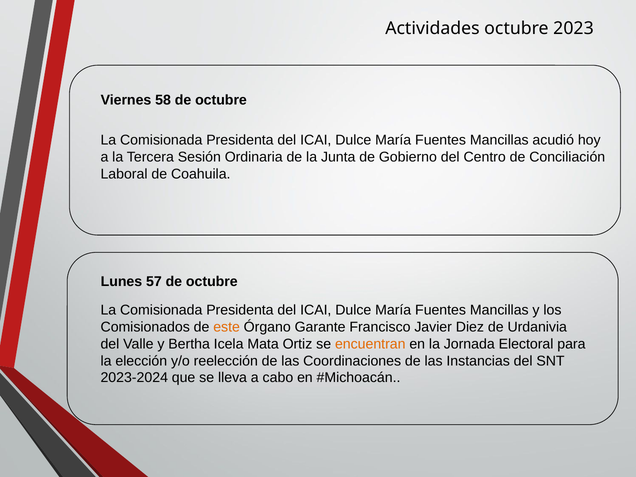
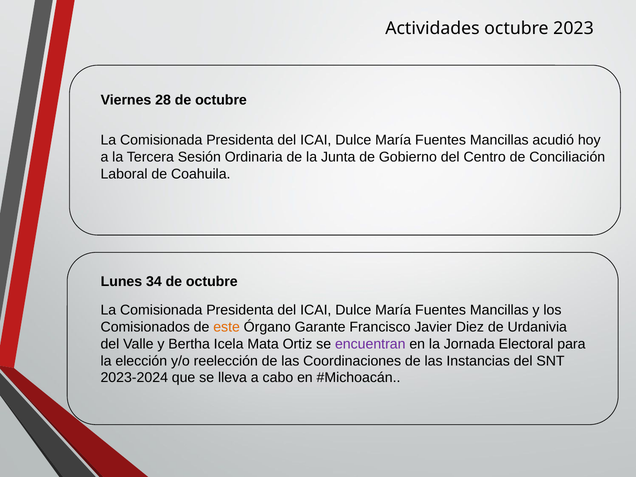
58: 58 -> 28
57: 57 -> 34
encuentran colour: orange -> purple
